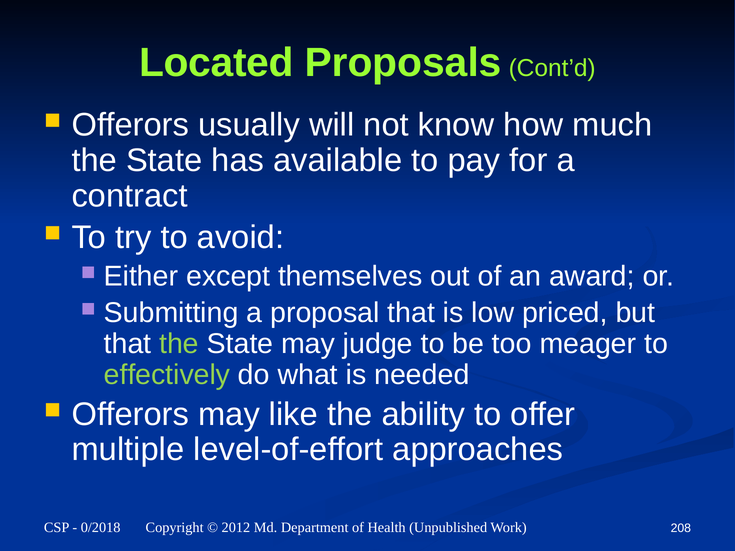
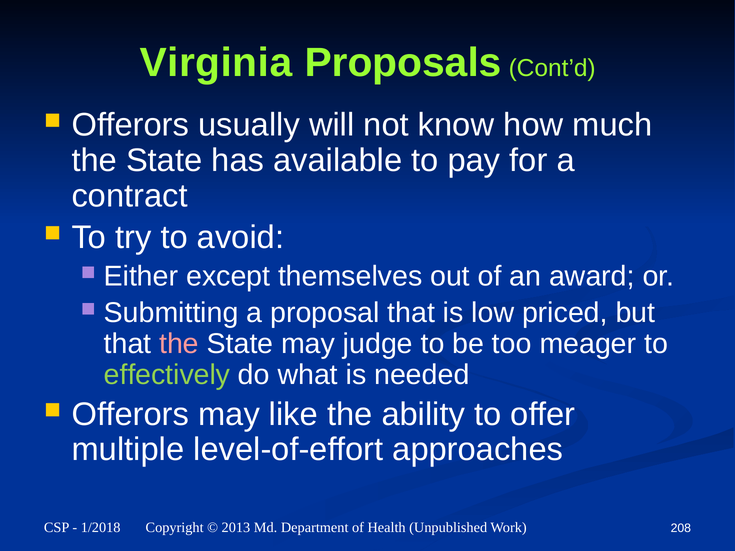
Located: Located -> Virginia
the at (179, 344) colour: light green -> pink
0/2018: 0/2018 -> 1/2018
2012: 2012 -> 2013
